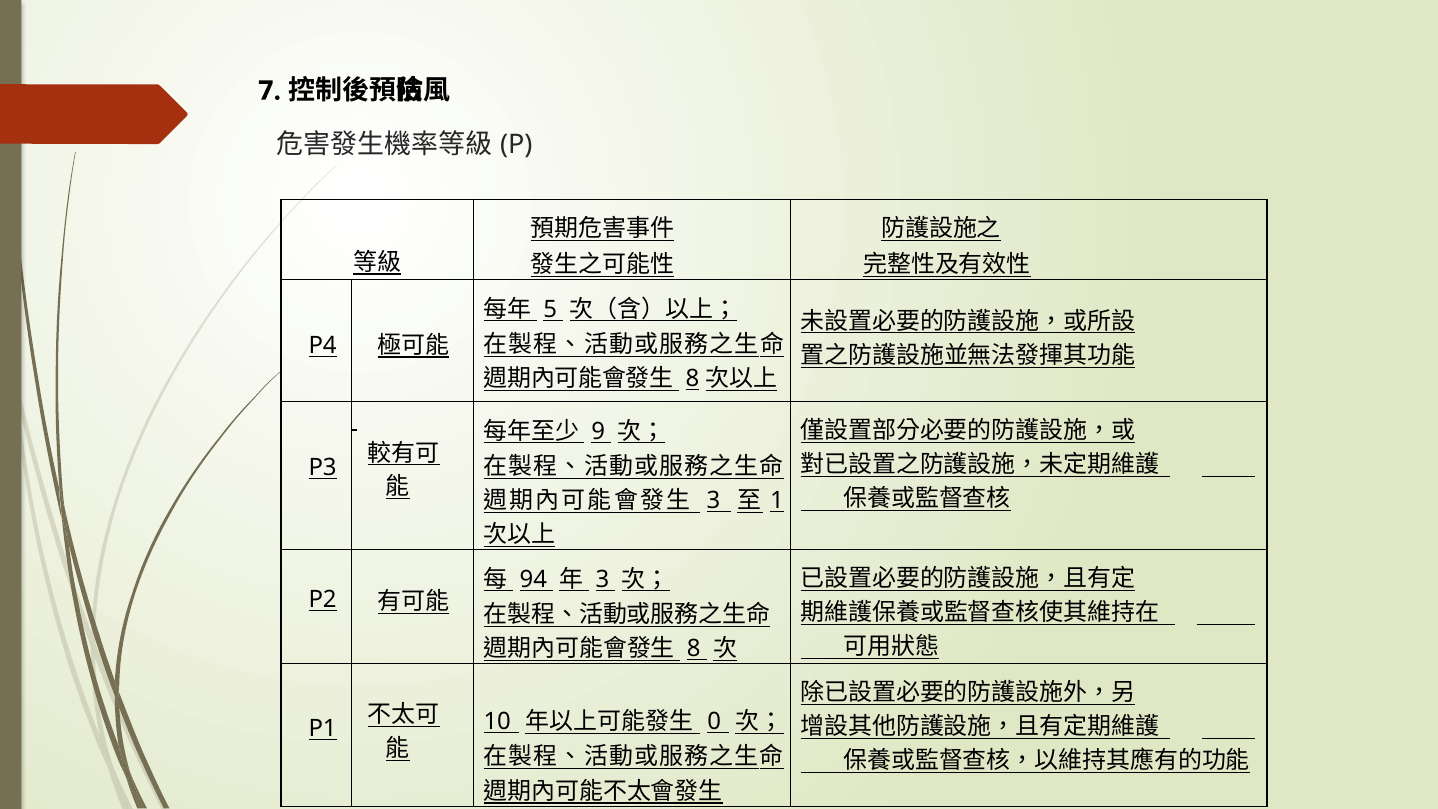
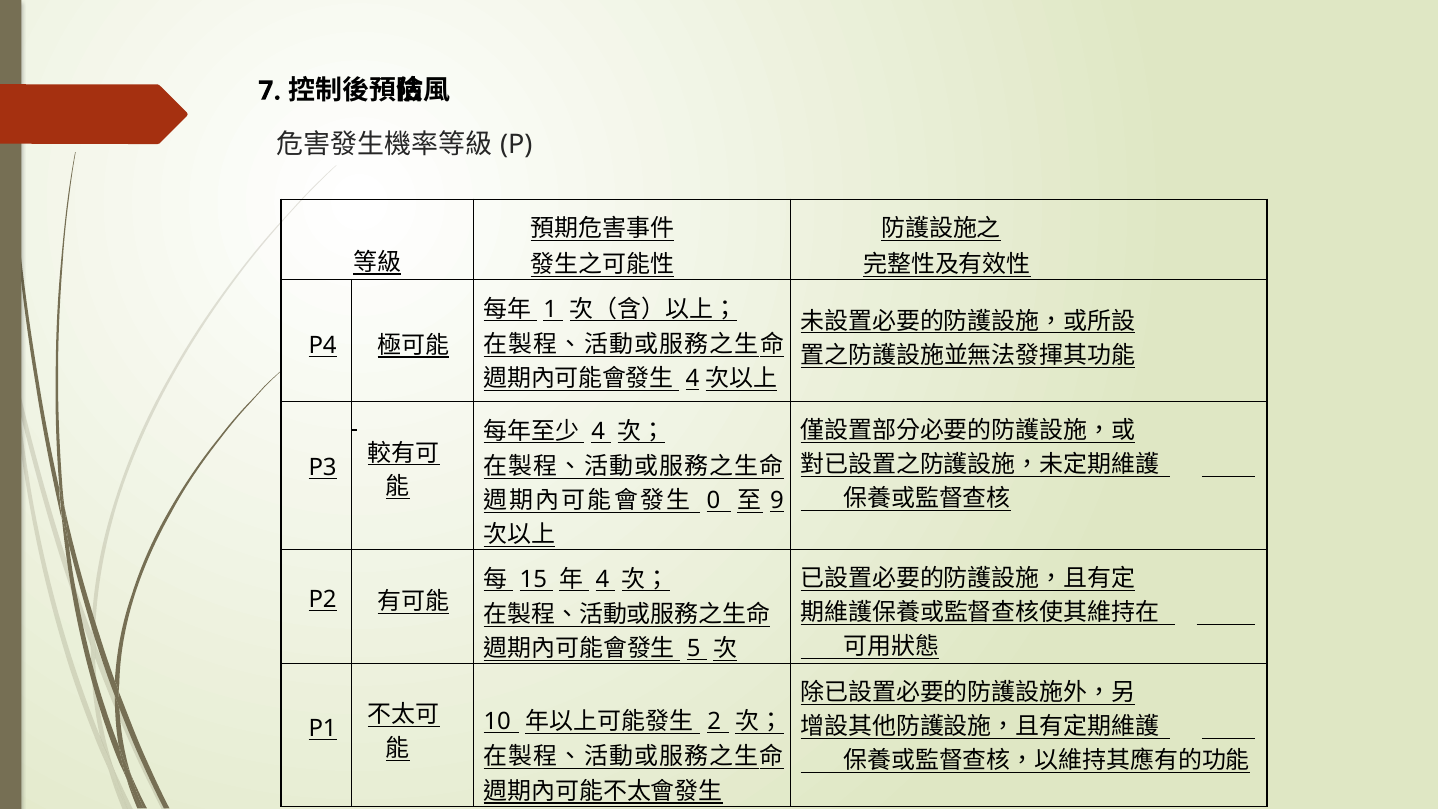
5: 5 -> 1
8 at (692, 379): 8 -> 4
9 at (598, 431): 9 -> 4
3 at (713, 501): 3 -> 0
1: 1 -> 9
94: 94 -> 15
3 at (602, 579): 3 -> 4
8 at (694, 649): 8 -> 5
0: 0 -> 2
